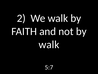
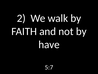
walk at (49, 44): walk -> have
